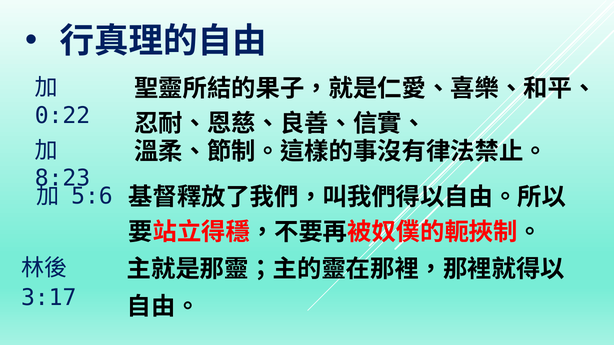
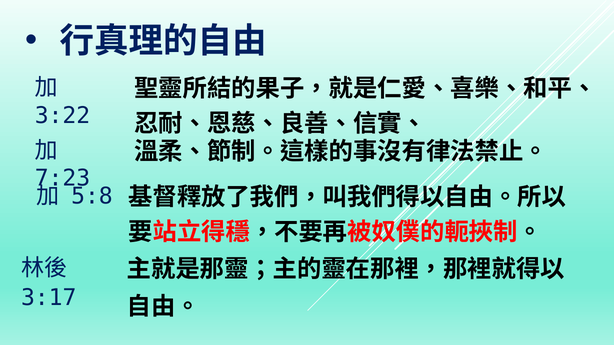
0:22: 0:22 -> 3:22
8:23: 8:23 -> 7:23
5:6: 5:6 -> 5:8
